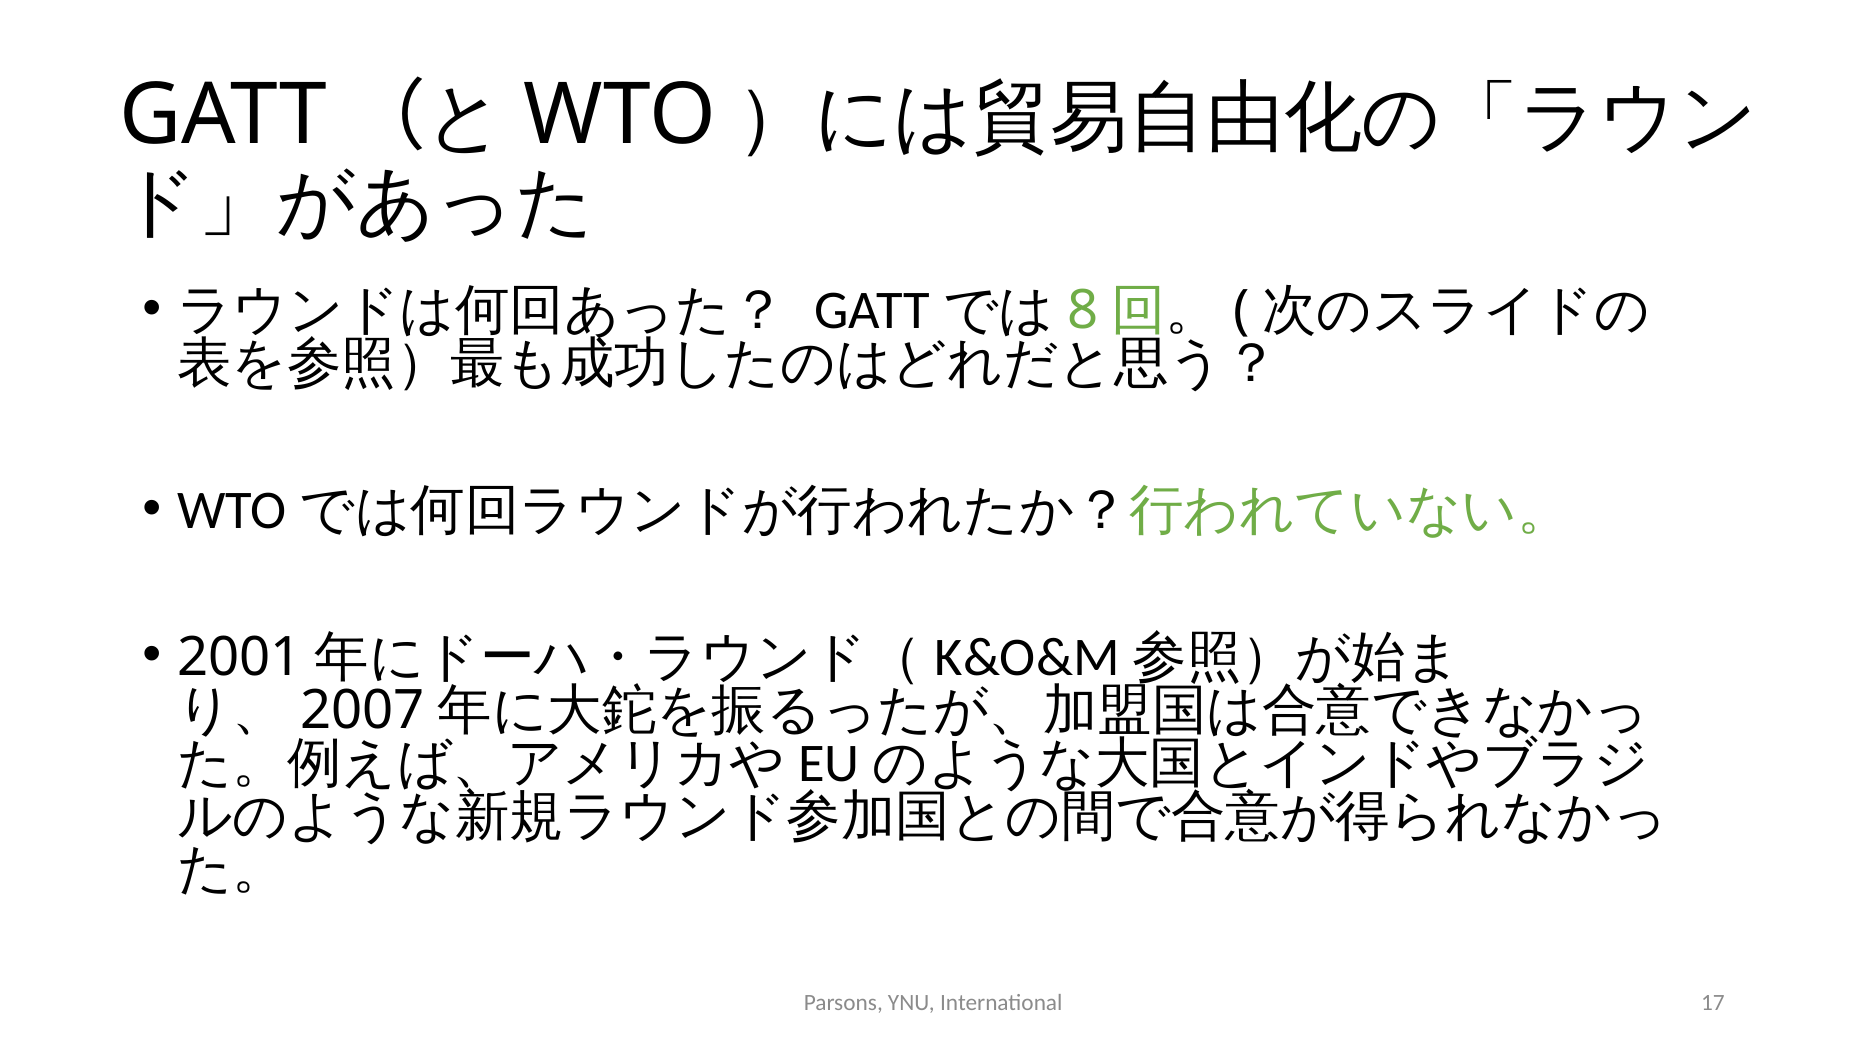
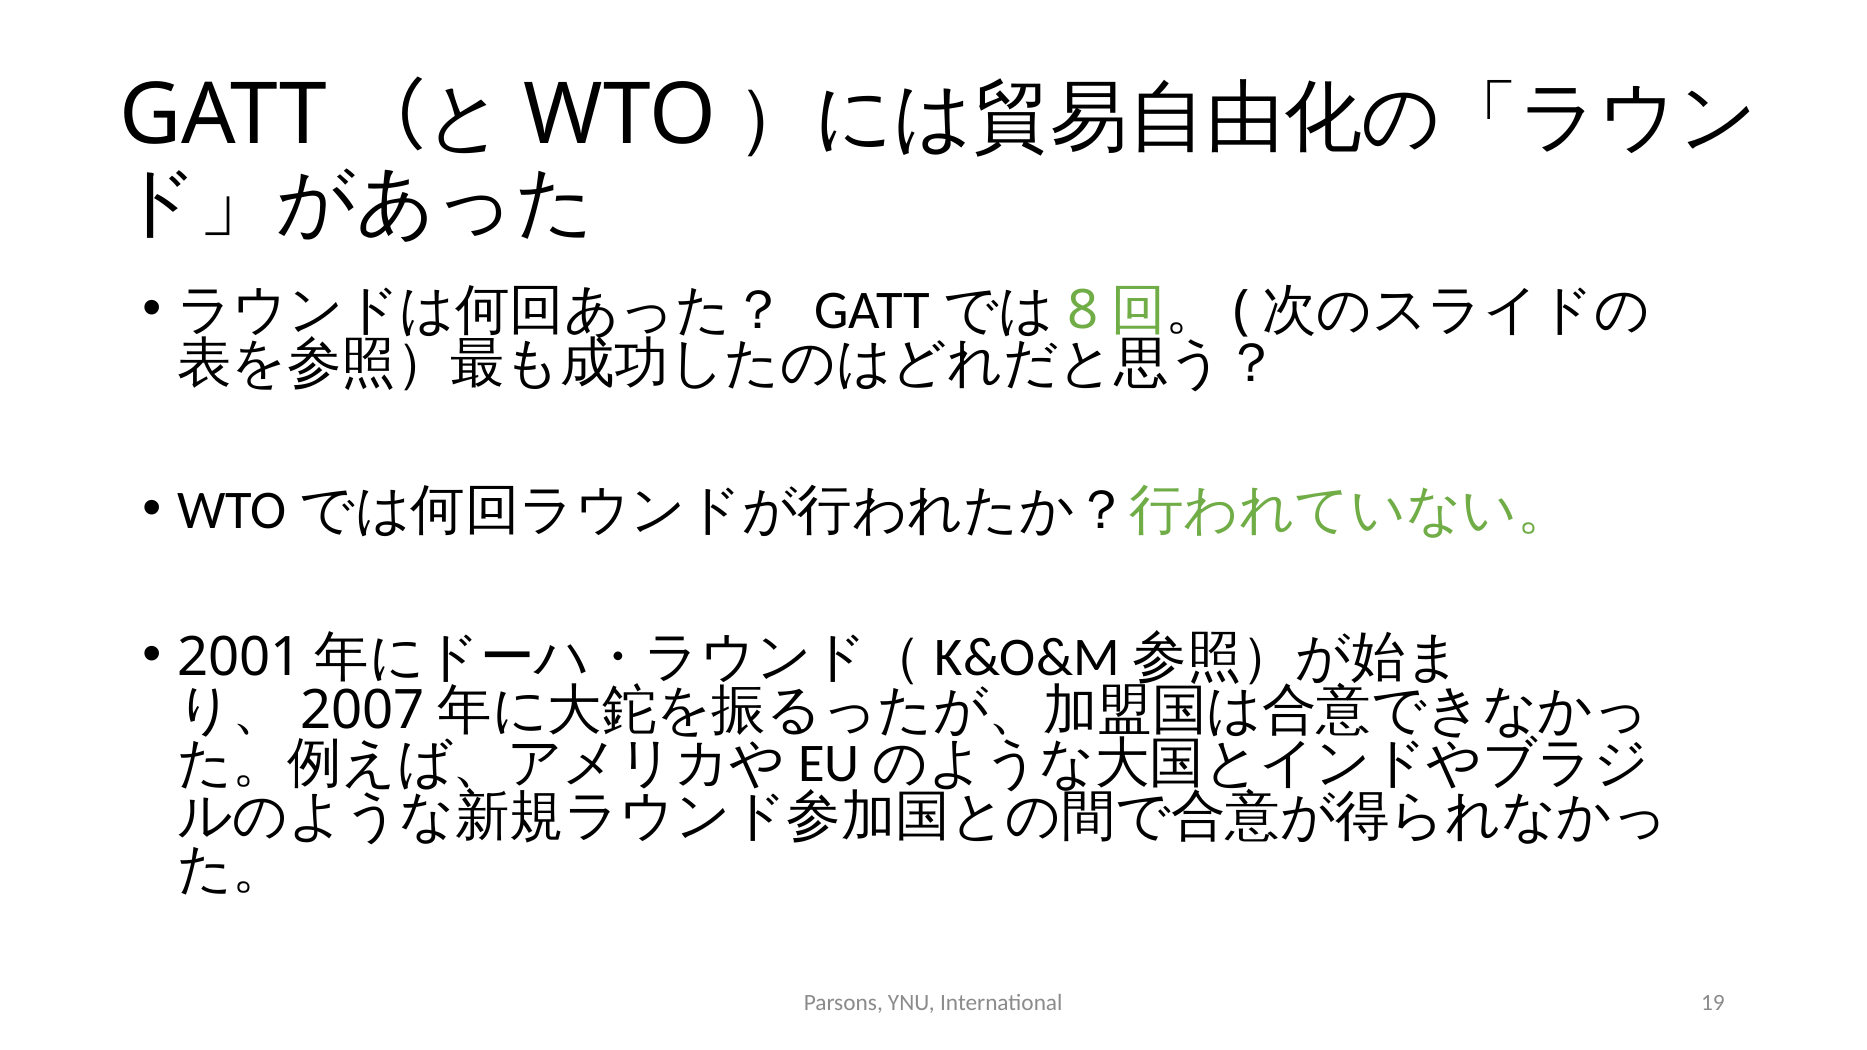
17: 17 -> 19
